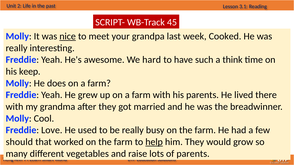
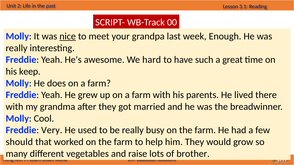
45: 45 -> 00
Cooked: Cooked -> Enough
think: think -> great
Love: Love -> Very
help underline: present -> none
of parents: parents -> brother
